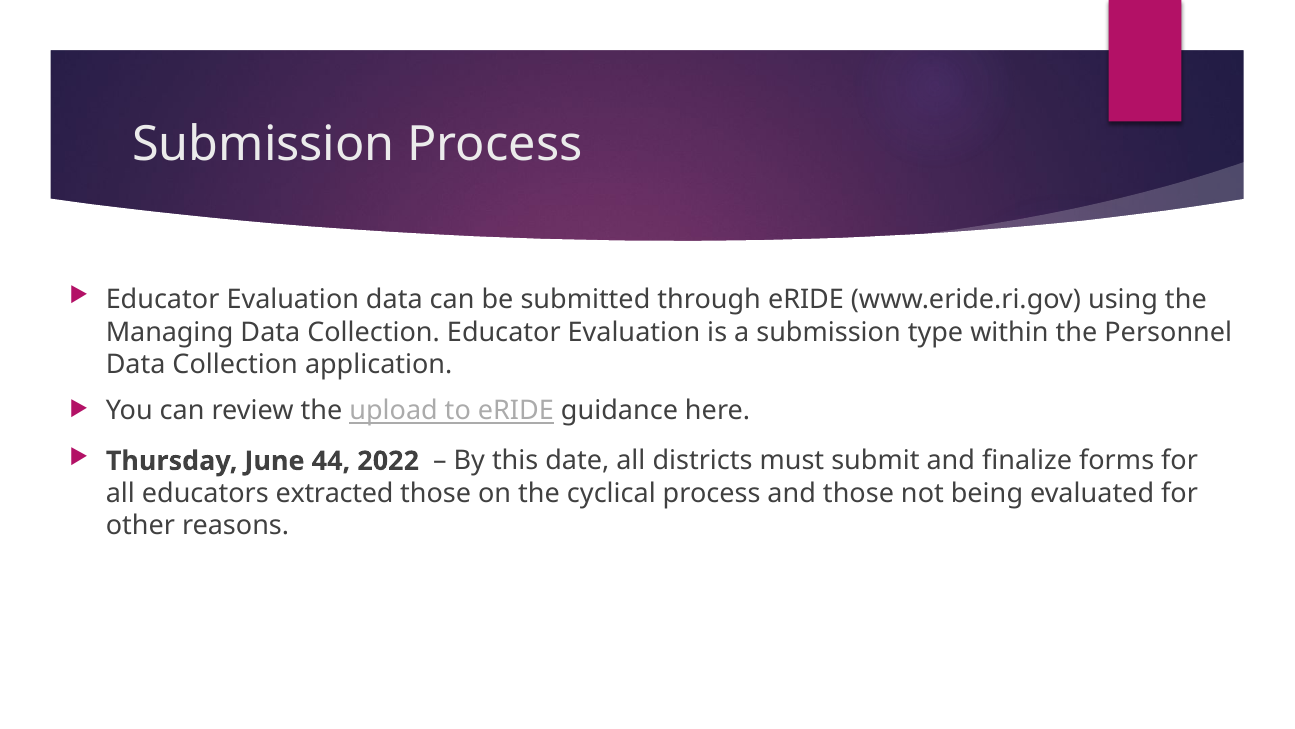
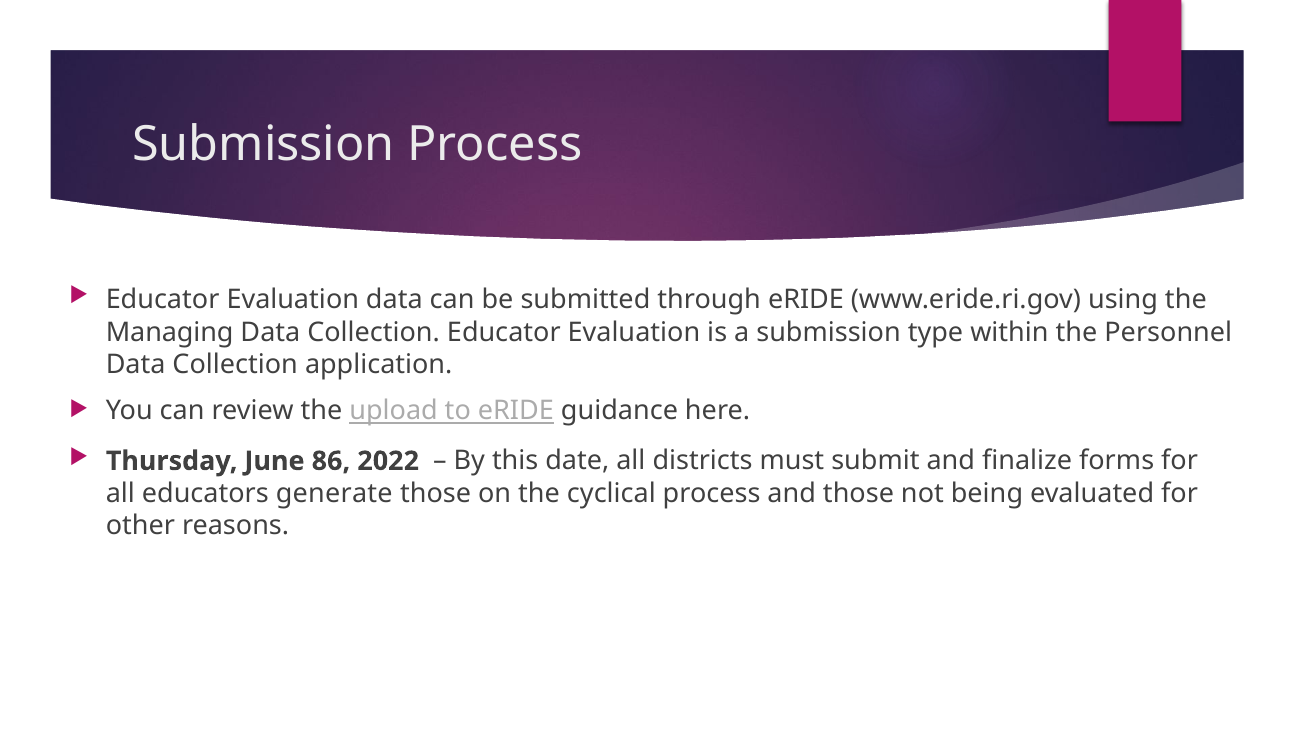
44: 44 -> 86
extracted: extracted -> generate
